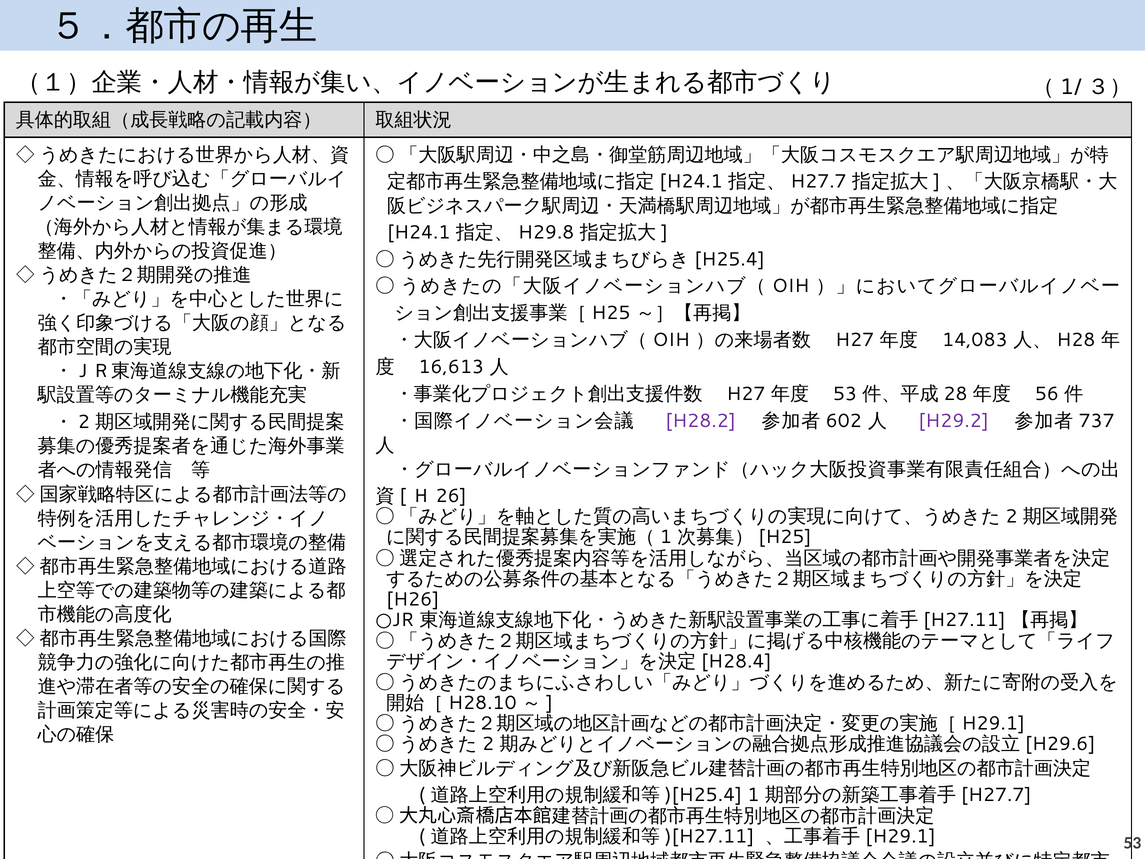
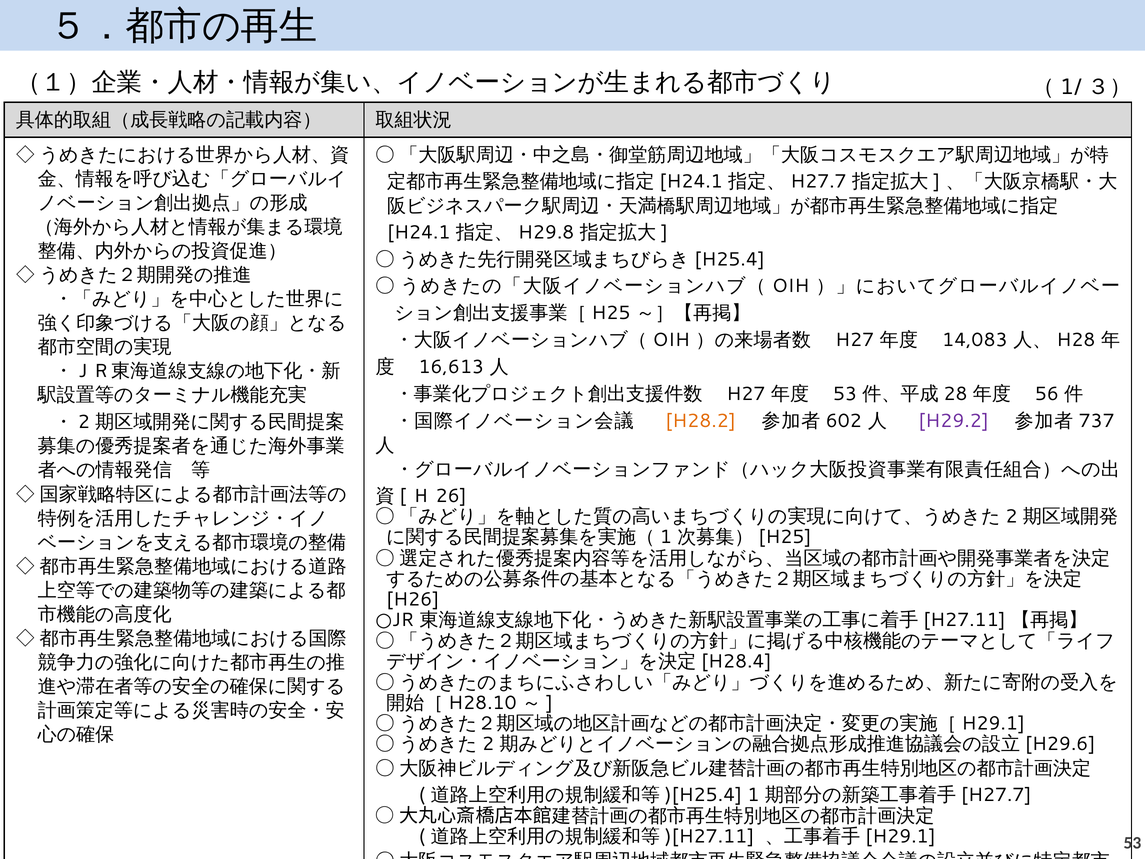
H28.2 colour: purple -> orange
